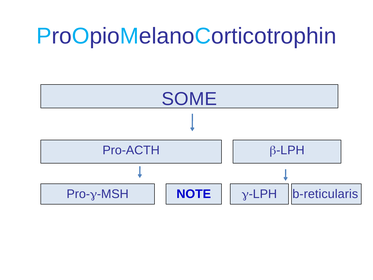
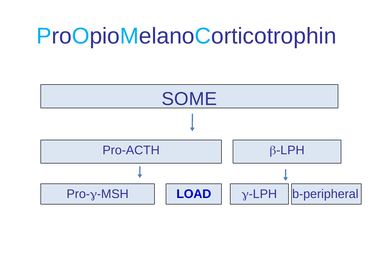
NOTE: NOTE -> LOAD
b-reticularis: b-reticularis -> b-peripheral
